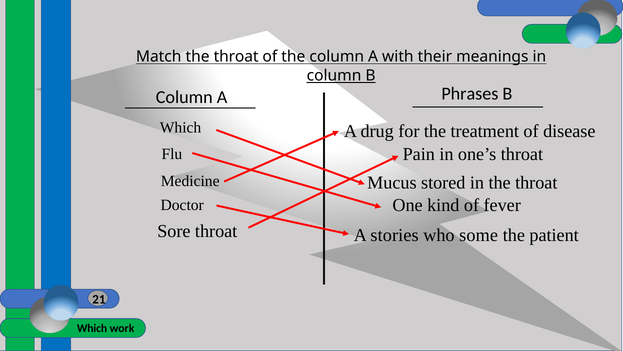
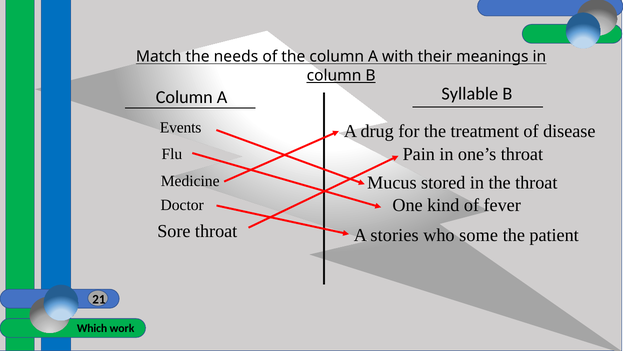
Match the throat: throat -> needs
Phrases: Phrases -> Syllable
Which at (181, 127): Which -> Events
